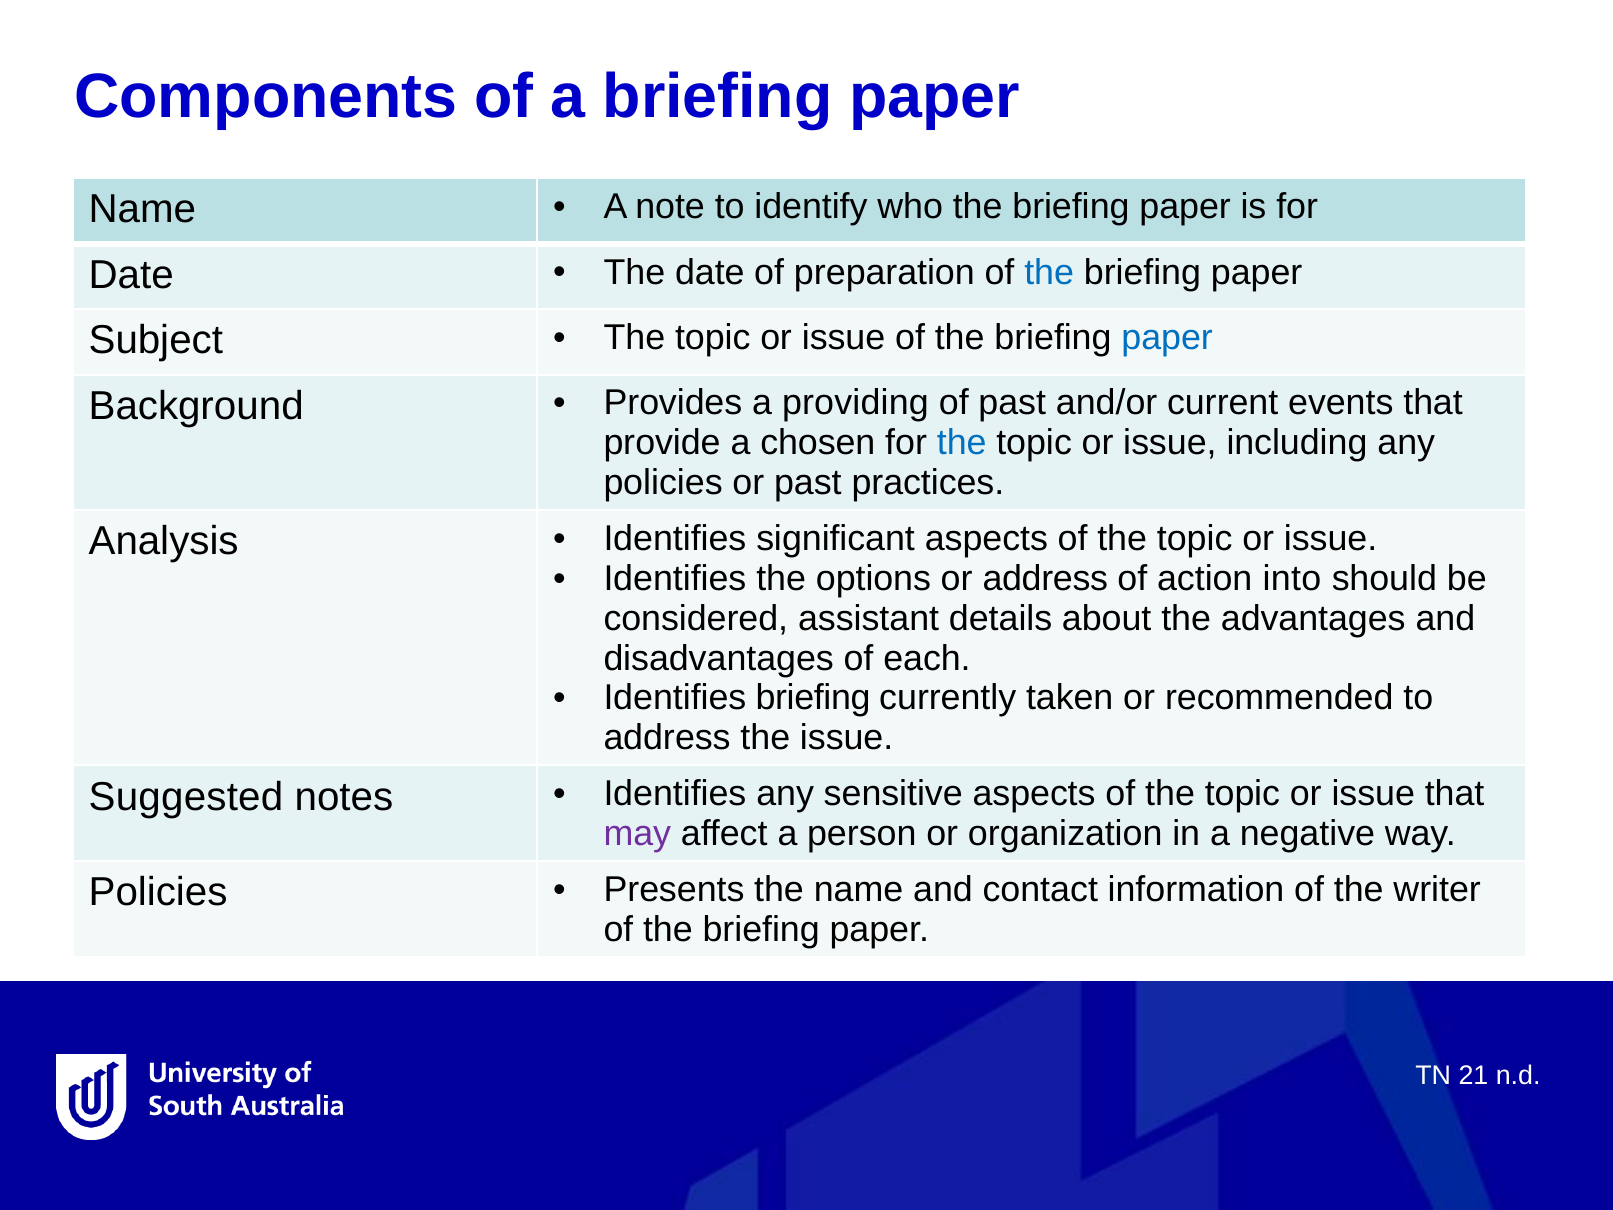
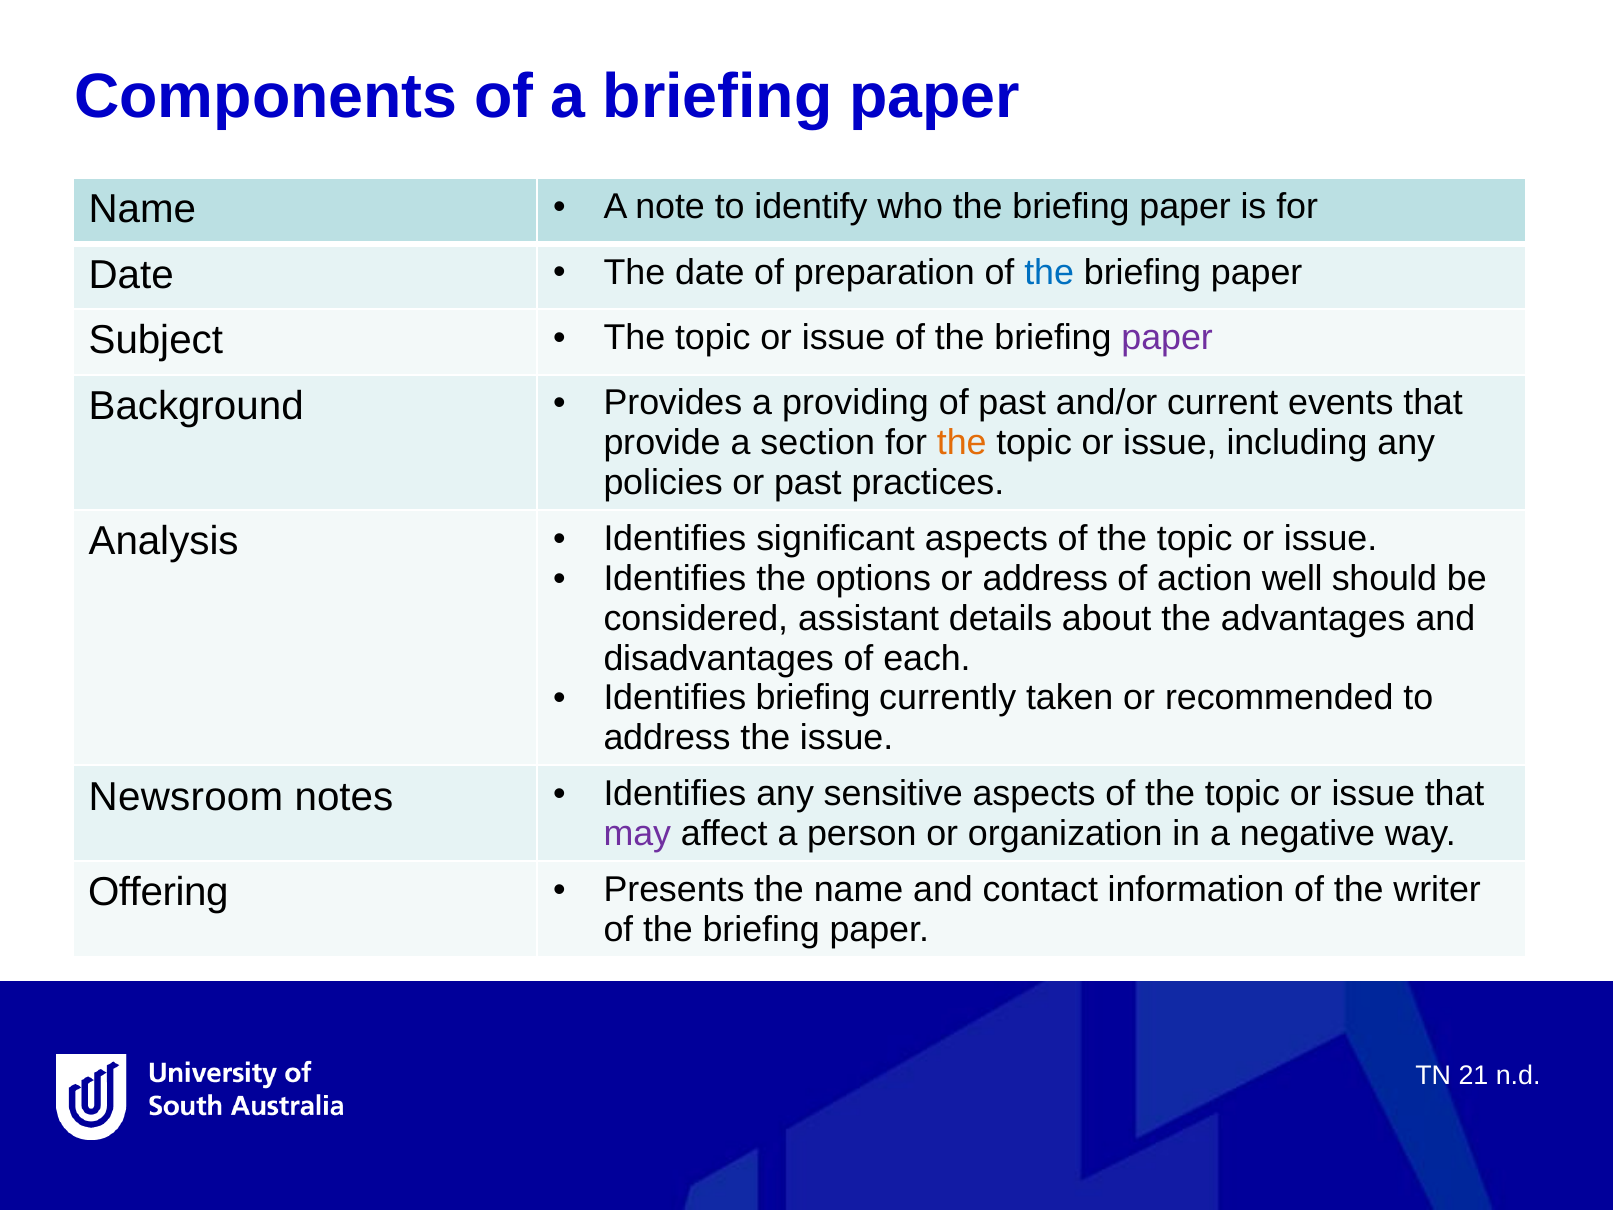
paper at (1167, 338) colour: blue -> purple
chosen: chosen -> section
the at (962, 443) colour: blue -> orange
into: into -> well
Suggested: Suggested -> Newsroom
Policies at (158, 892): Policies -> Offering
